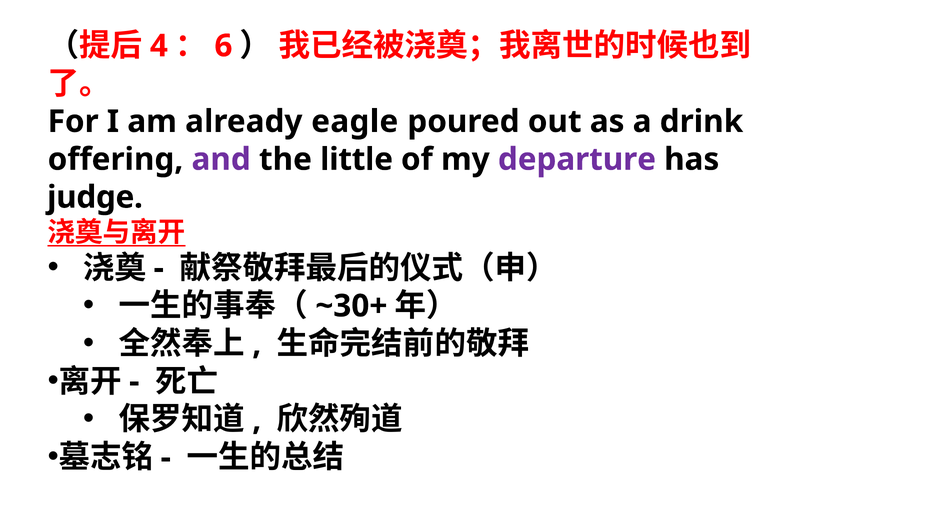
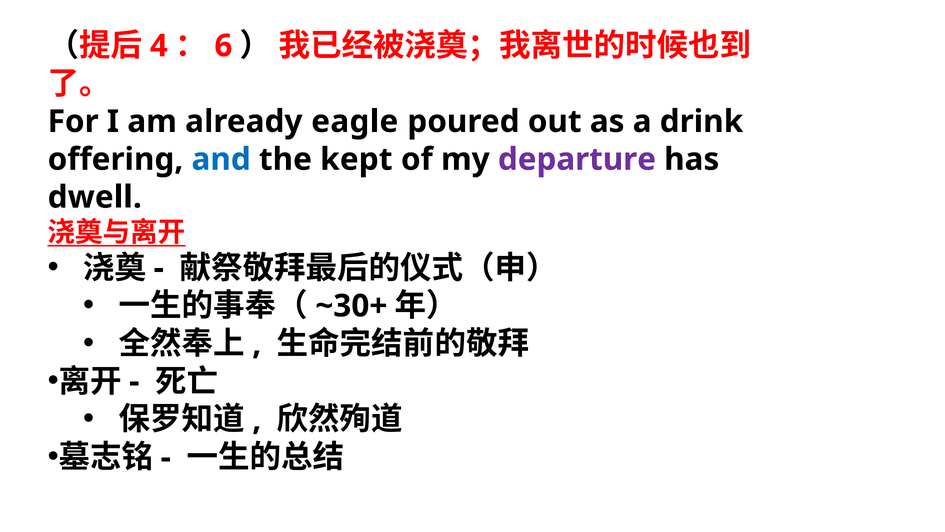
and colour: purple -> blue
little: little -> kept
judge: judge -> dwell
